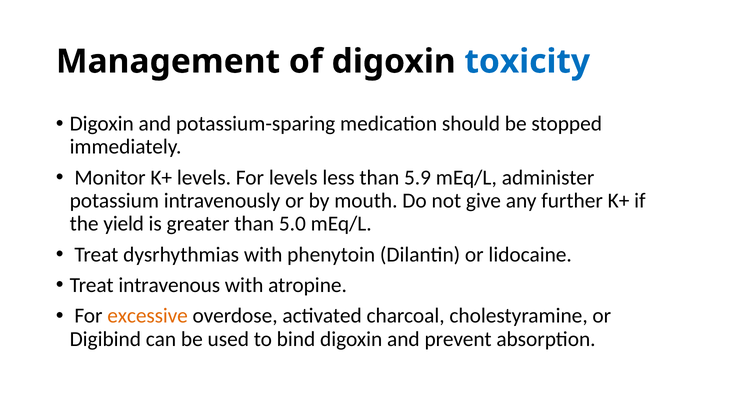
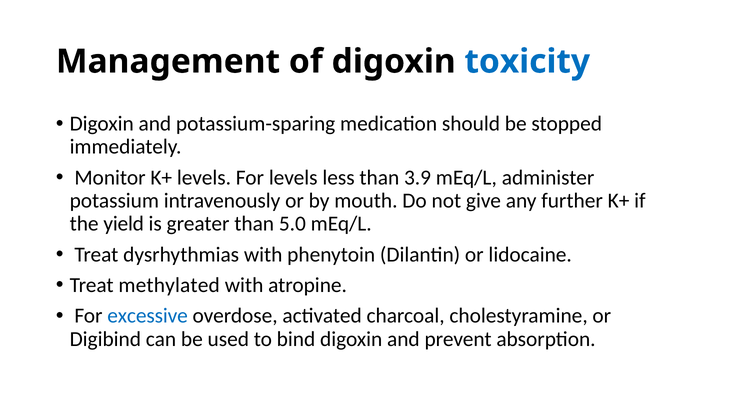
5.9: 5.9 -> 3.9
intravenous: intravenous -> methylated
excessive colour: orange -> blue
